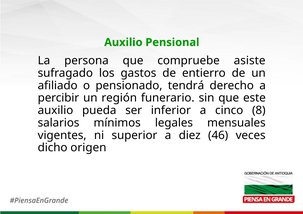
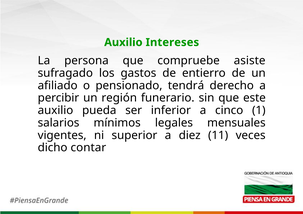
Pensional: Pensional -> Intereses
8: 8 -> 1
46: 46 -> 11
origen: origen -> contar
